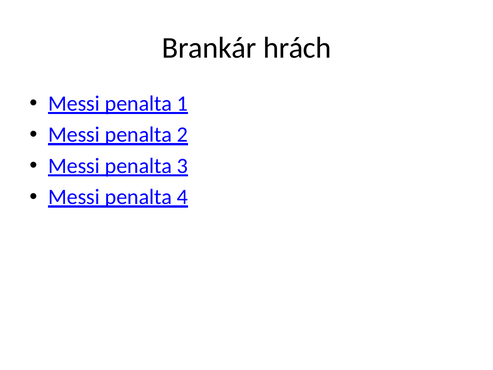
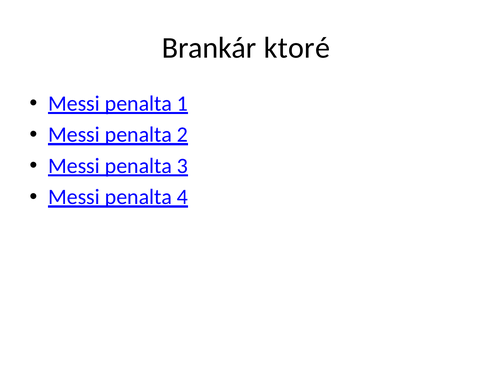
hrách: hrách -> ktoré
